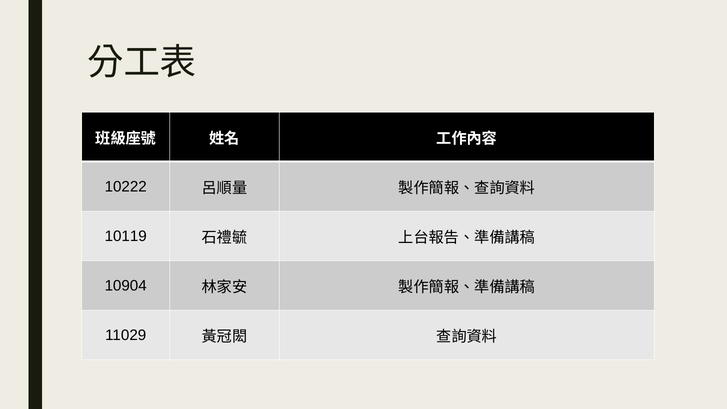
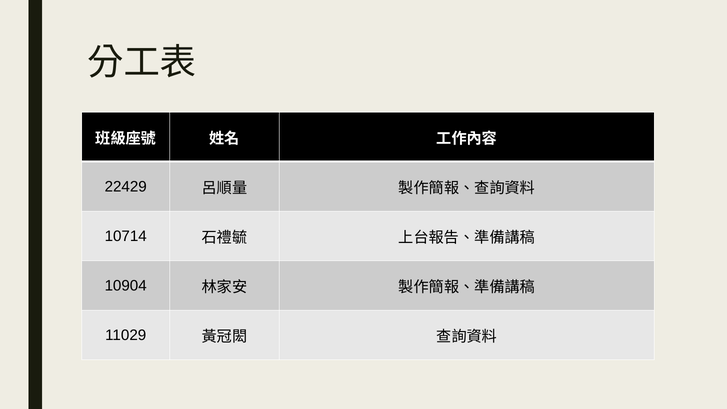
10222: 10222 -> 22429
10119: 10119 -> 10714
